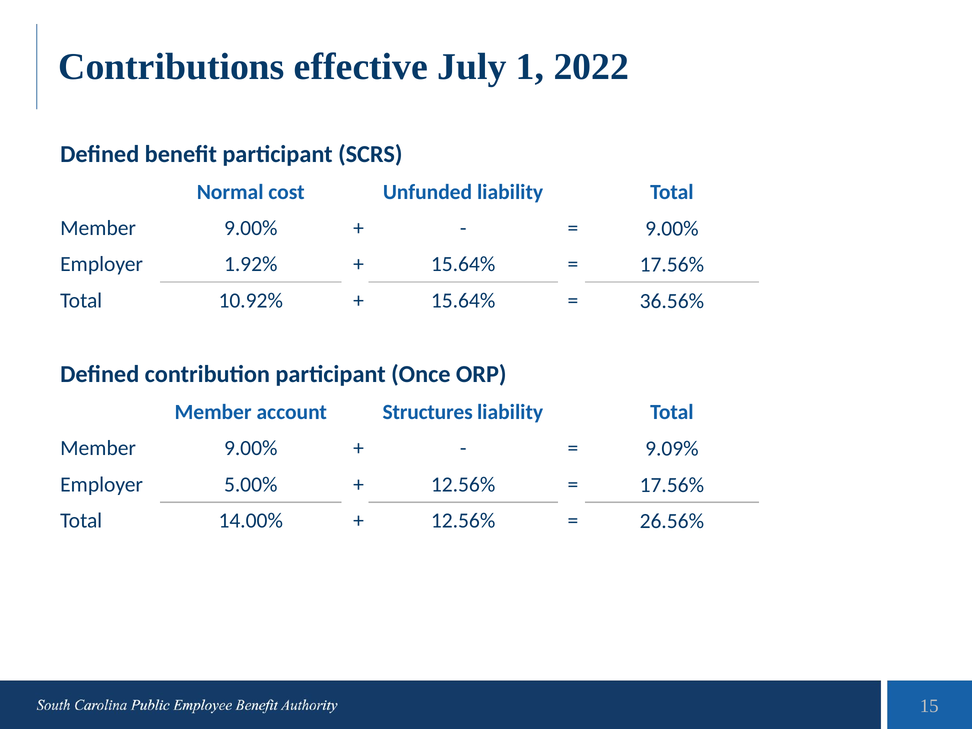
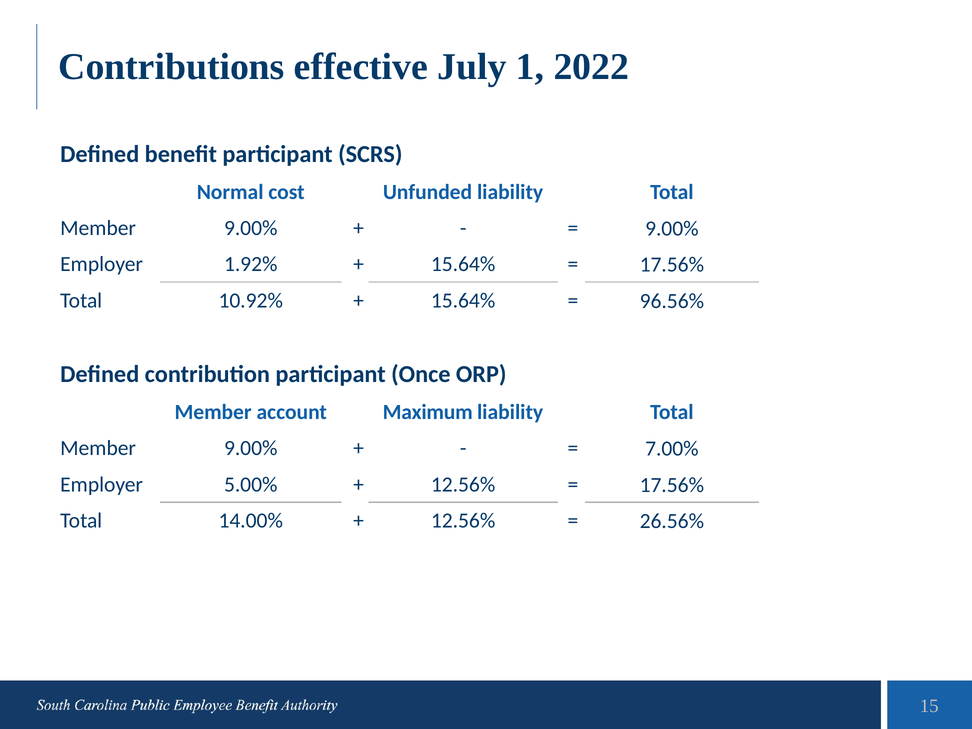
36.56%: 36.56% -> 96.56%
Structures: Structures -> Maximum
9.09%: 9.09% -> 7.00%
